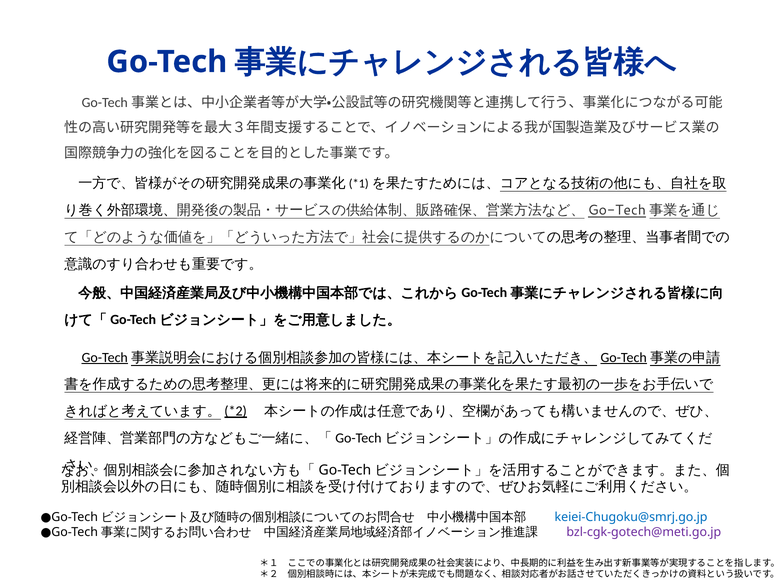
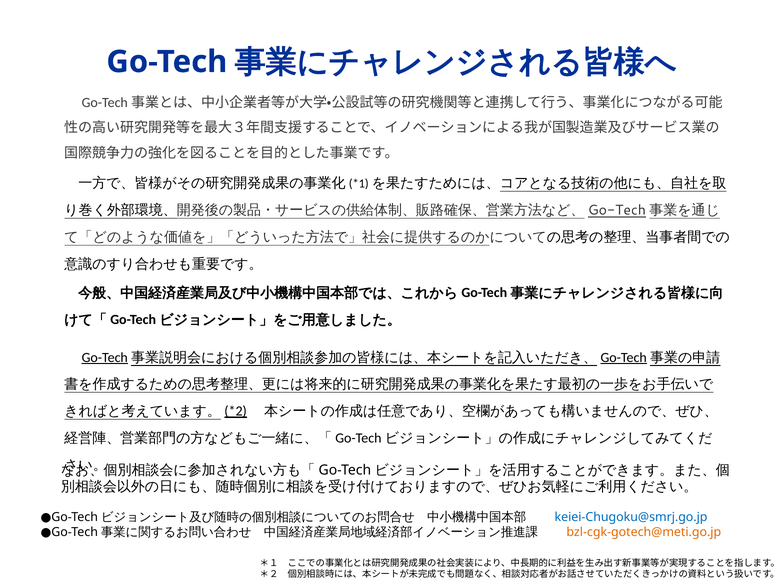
bzl-cgk-gotech@meti.go.jp colour: purple -> orange
